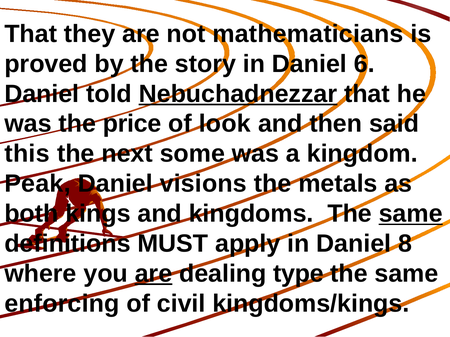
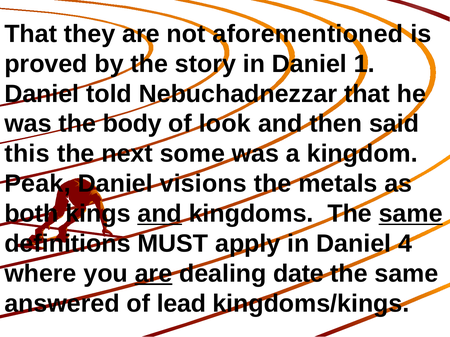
mathematicians: mathematicians -> aforementioned
6: 6 -> 1
Nebuchadnezzar underline: present -> none
price: price -> body
and at (160, 214) underline: none -> present
8: 8 -> 4
type: type -> date
enforcing: enforcing -> answered
civil: civil -> lead
